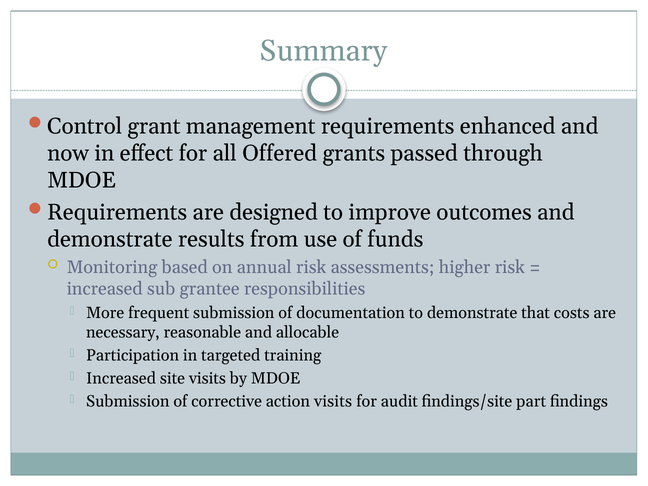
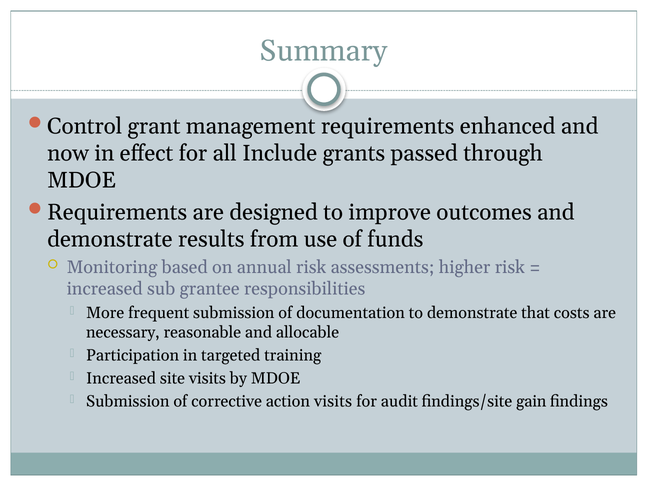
Offered: Offered -> Include
part: part -> gain
